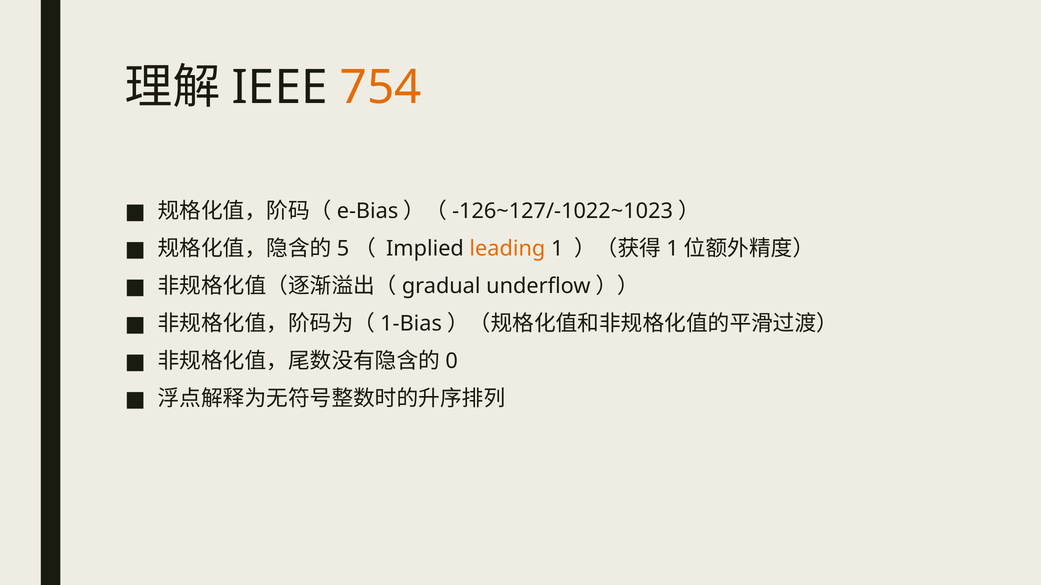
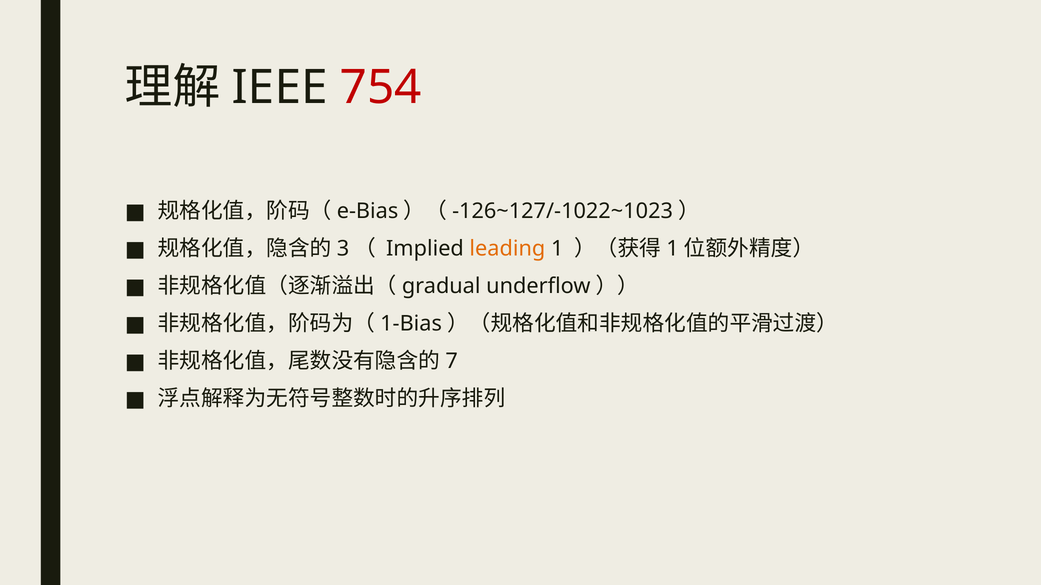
754 colour: orange -> red
5: 5 -> 3
0: 0 -> 7
